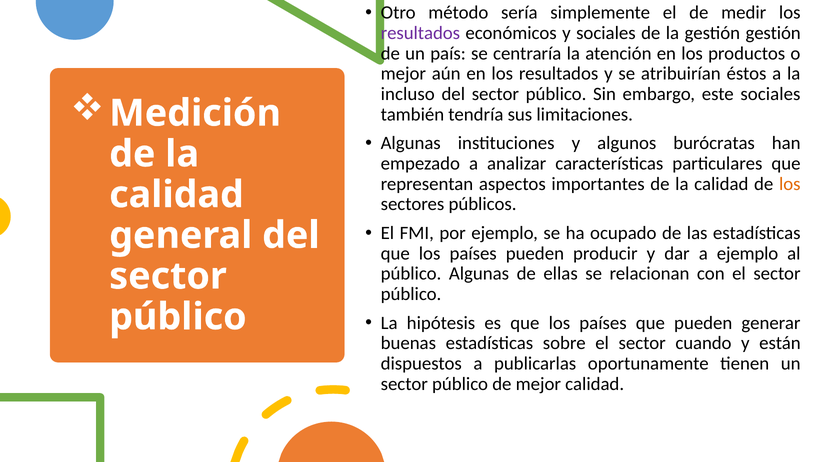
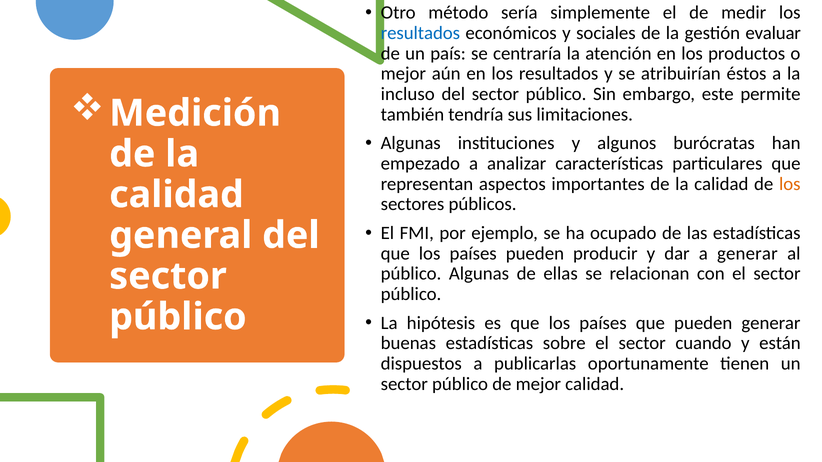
resultados at (420, 33) colour: purple -> blue
gestión gestión: gestión -> evaluar
este sociales: sociales -> permite
a ejemplo: ejemplo -> generar
